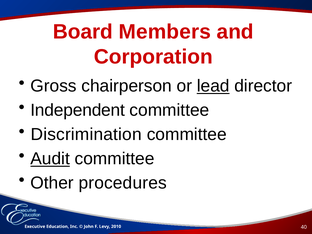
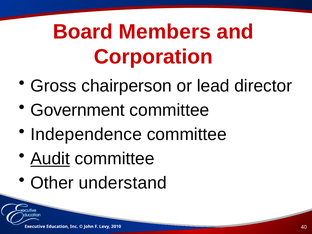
lead underline: present -> none
Independent: Independent -> Government
Discrimination: Discrimination -> Independence
procedures: procedures -> understand
